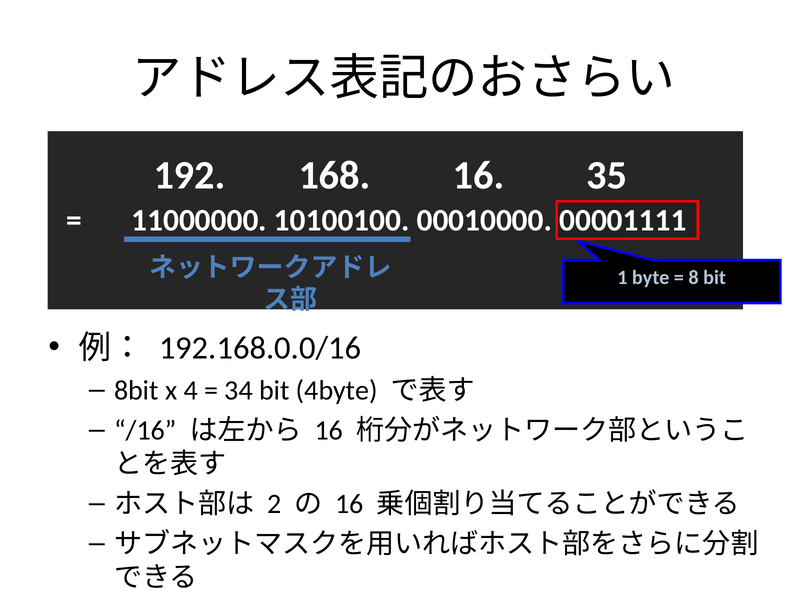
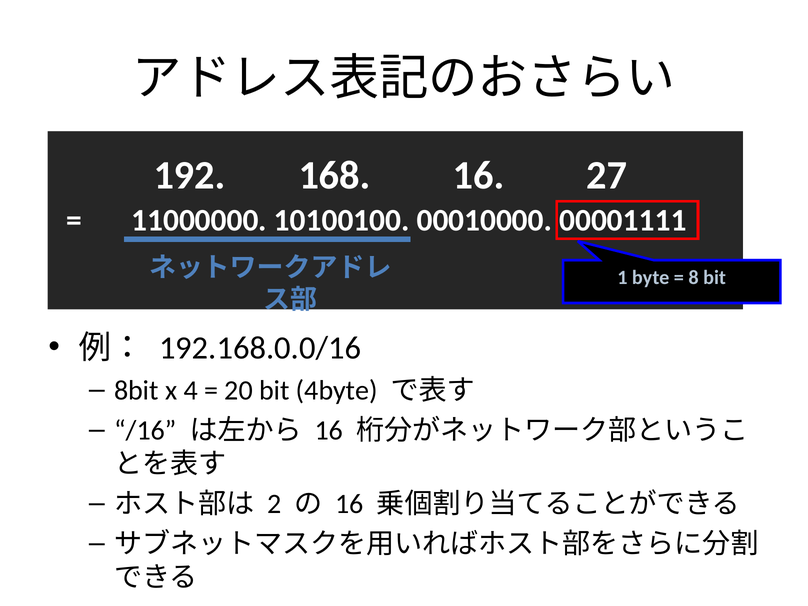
35: 35 -> 27
34: 34 -> 20
